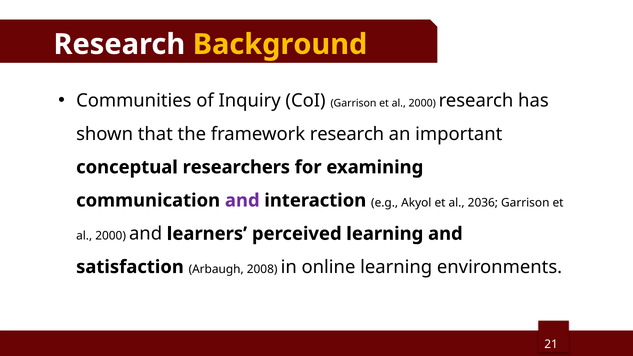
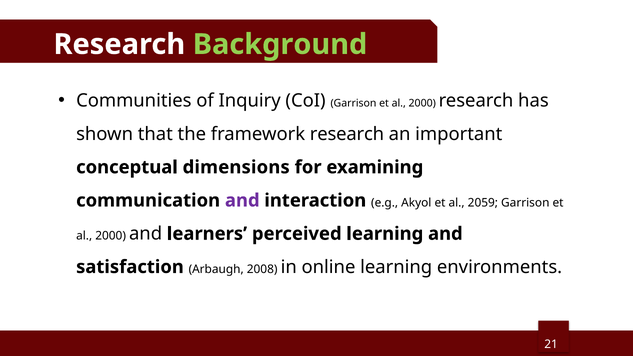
Background colour: yellow -> light green
researchers: researchers -> dimensions
2036: 2036 -> 2059
